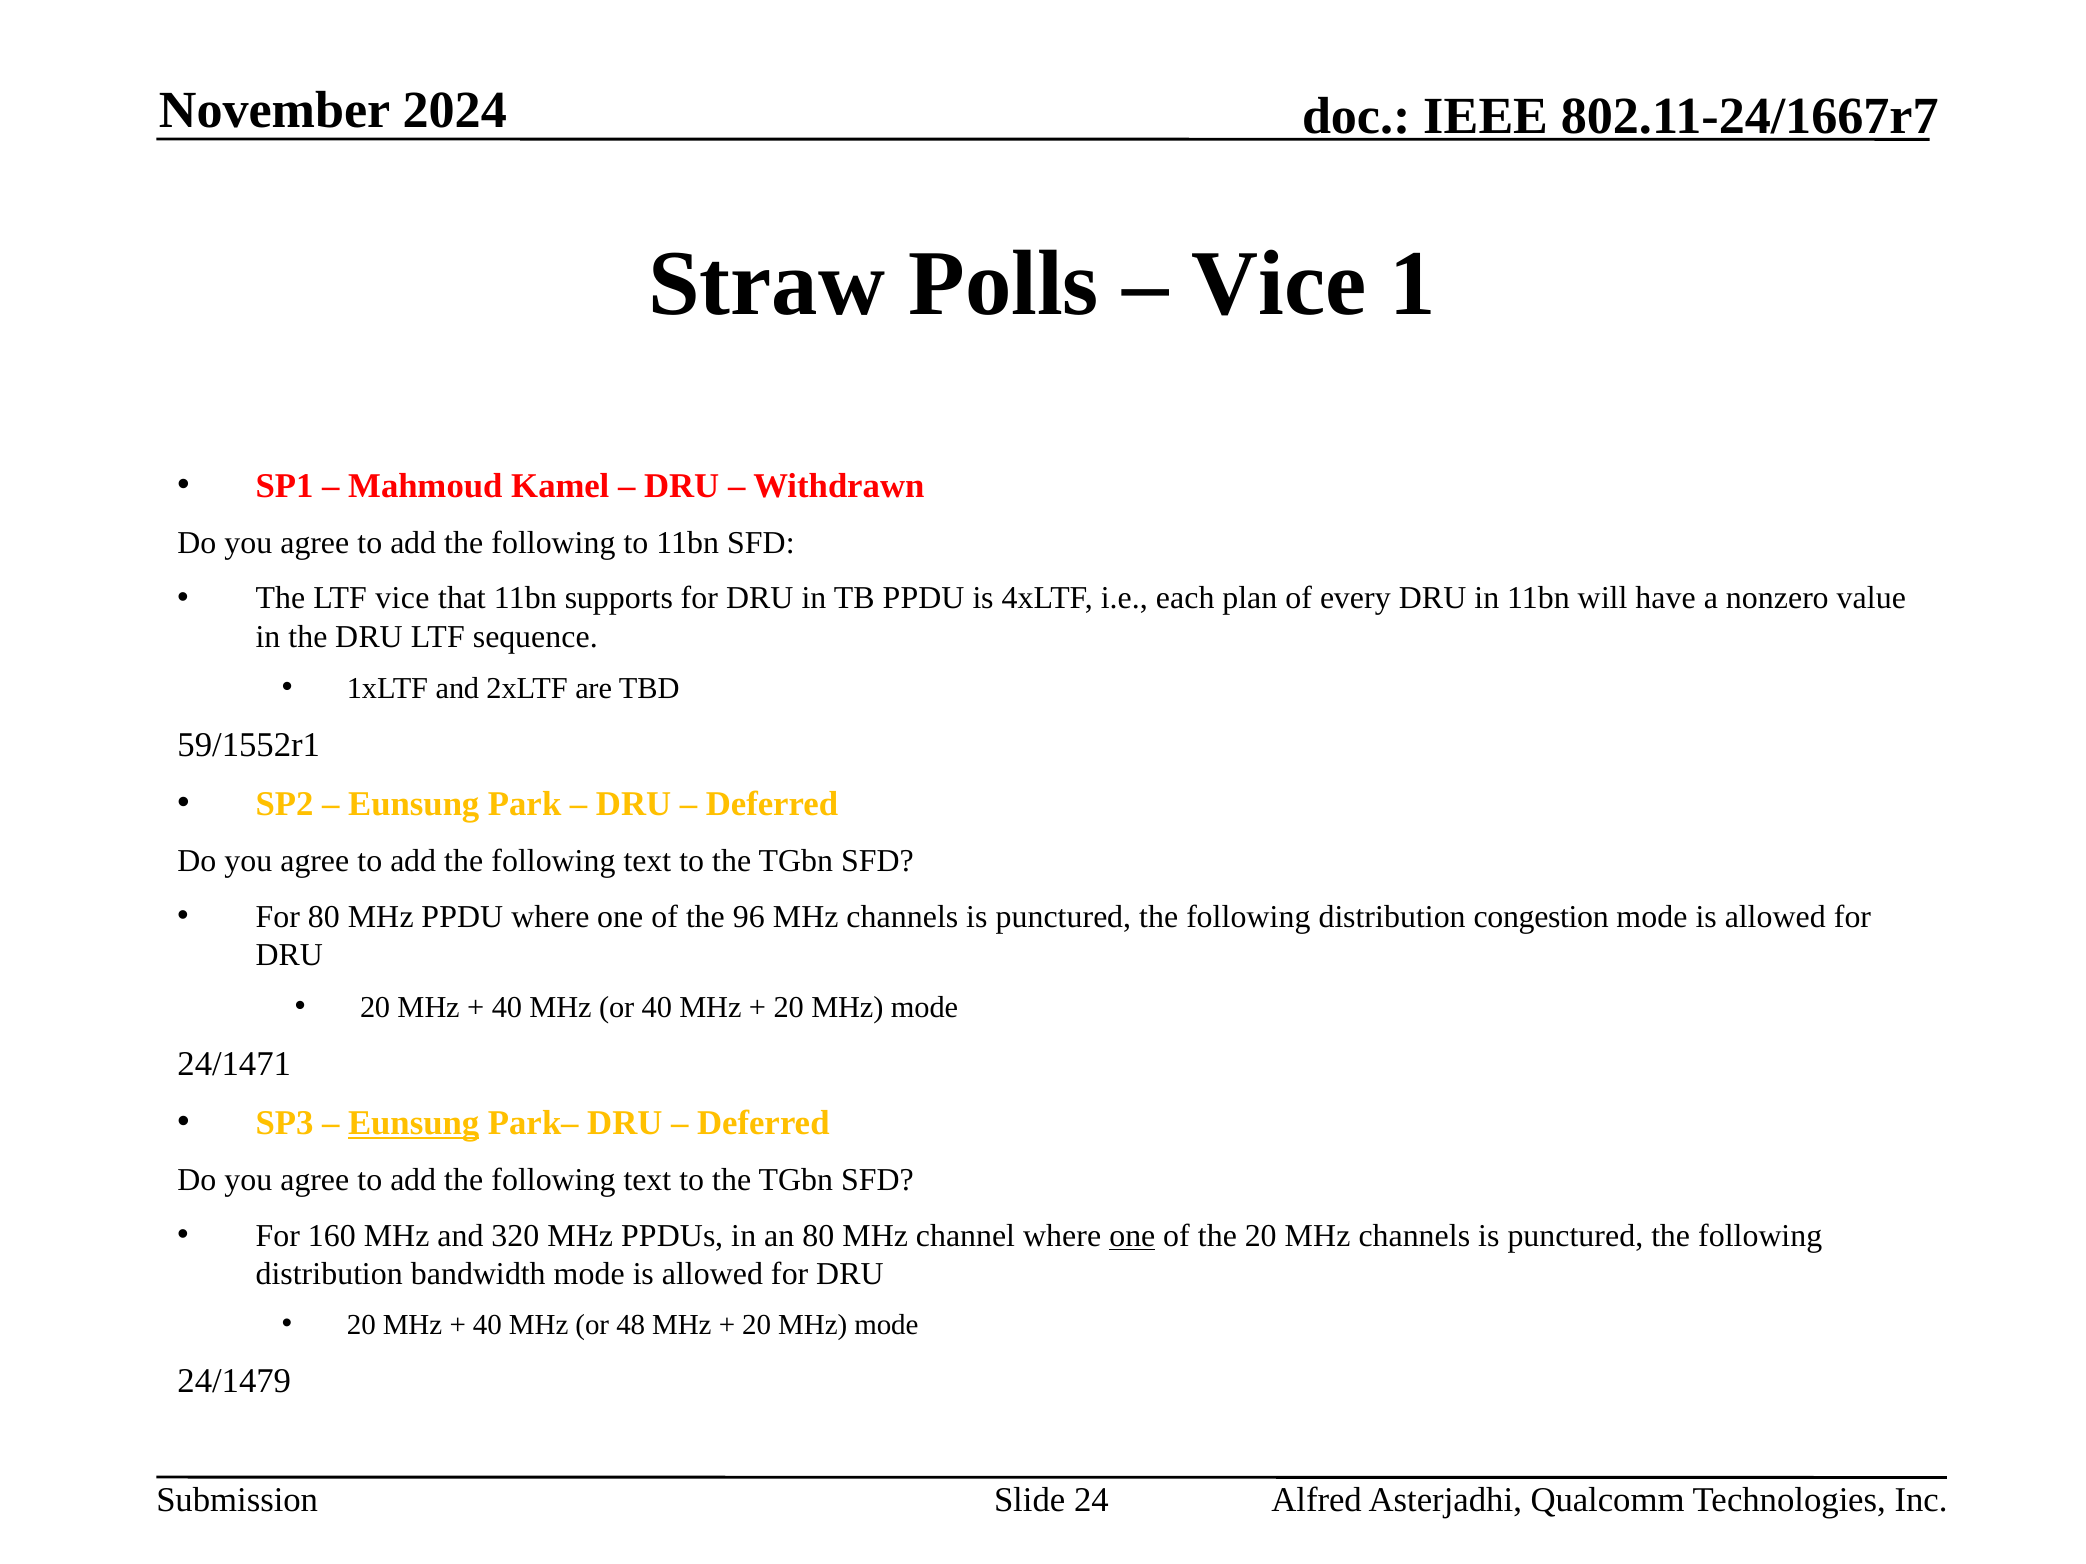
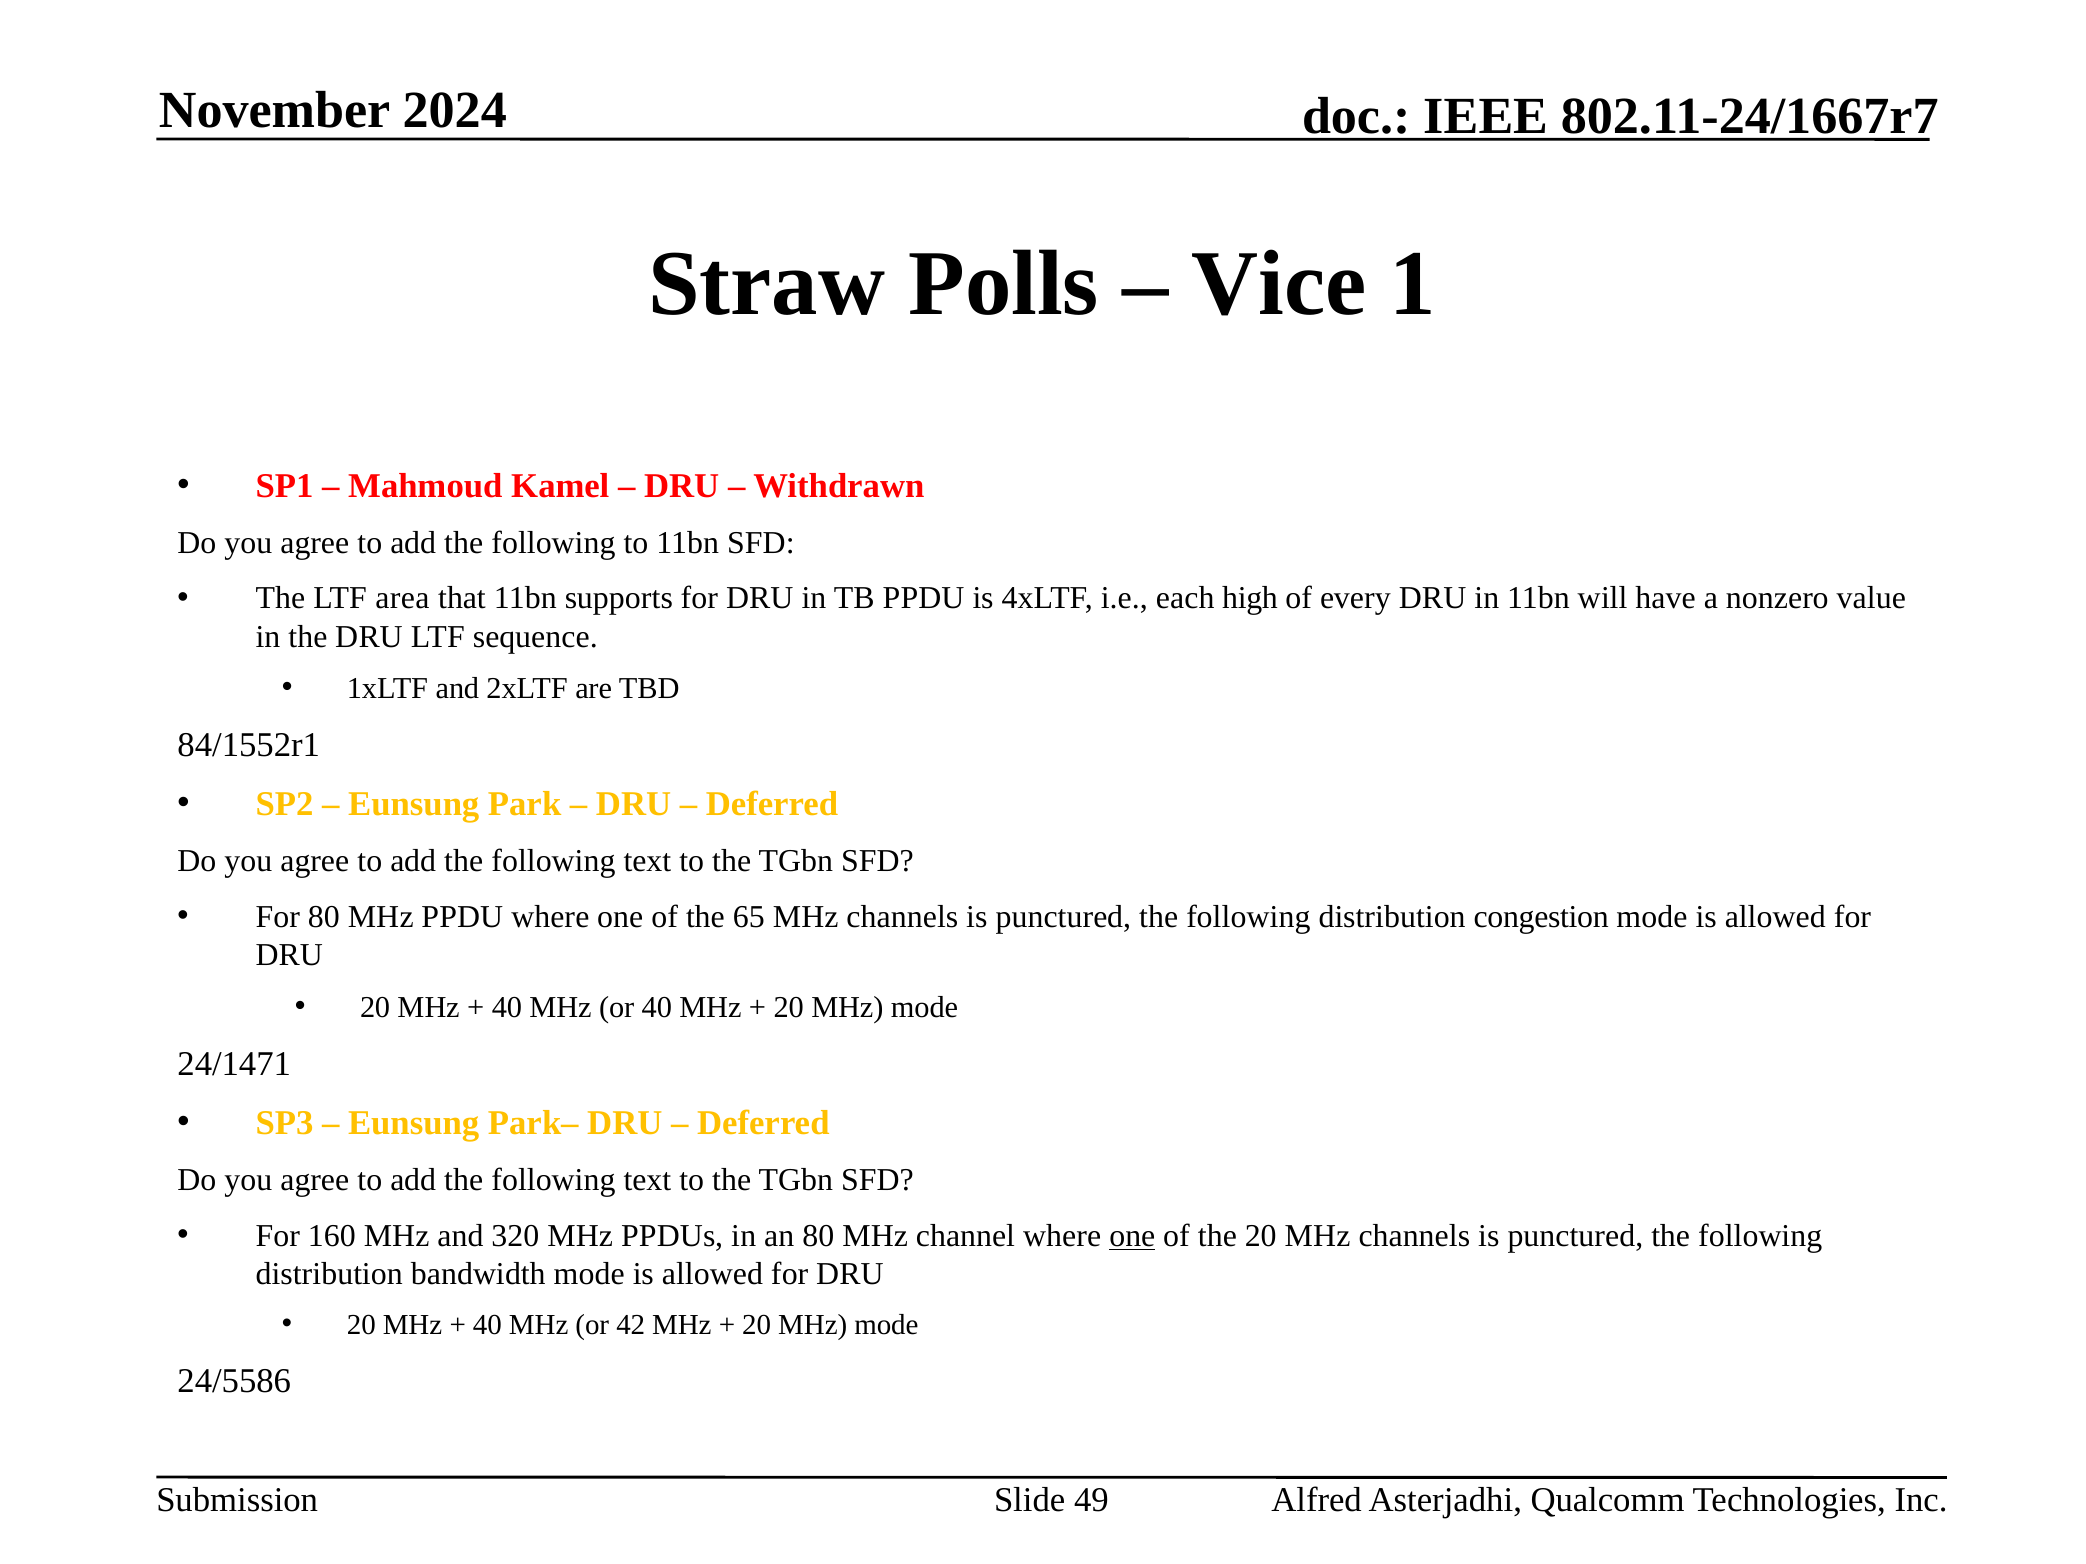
LTF vice: vice -> area
plan: plan -> high
59/1552r1: 59/1552r1 -> 84/1552r1
96: 96 -> 65
Eunsung at (414, 1123) underline: present -> none
48: 48 -> 42
24/1479: 24/1479 -> 24/5586
24: 24 -> 49
